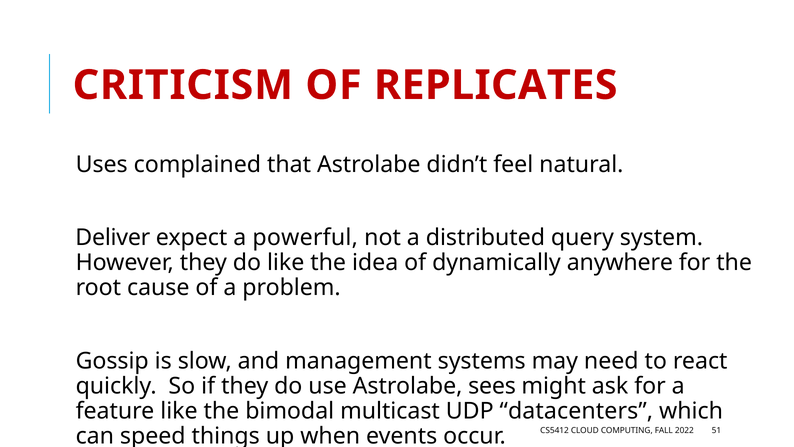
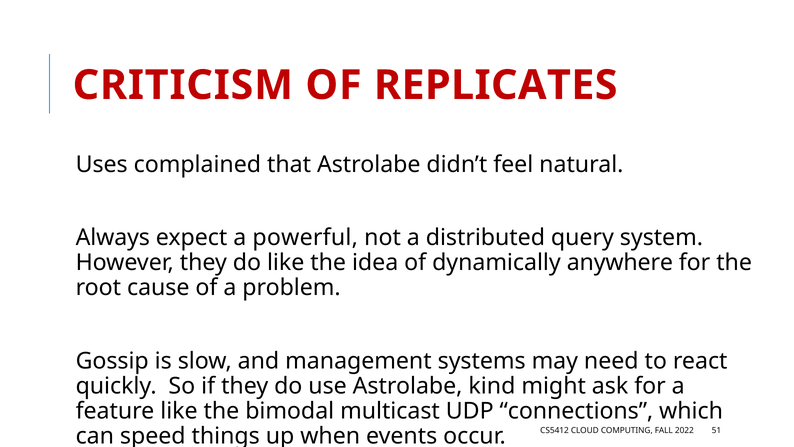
Deliver: Deliver -> Always
sees: sees -> kind
datacenters: datacenters -> connections
